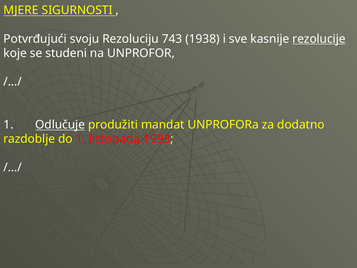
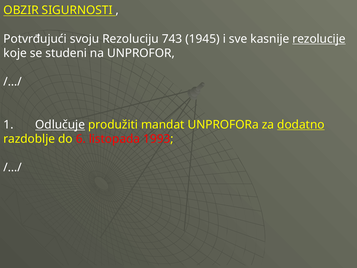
MJERE: MJERE -> OBZIR
1938: 1938 -> 1945
dodatno underline: none -> present
do 1: 1 -> 6
